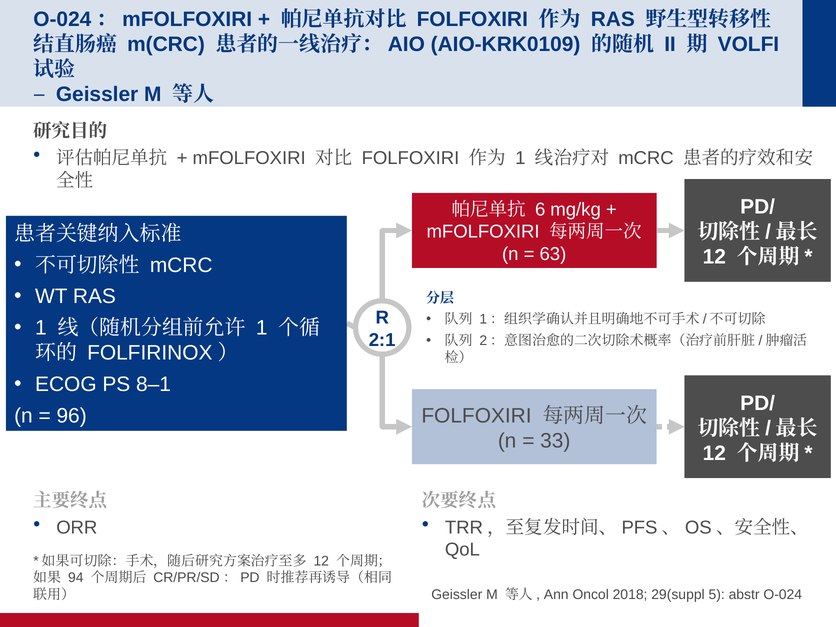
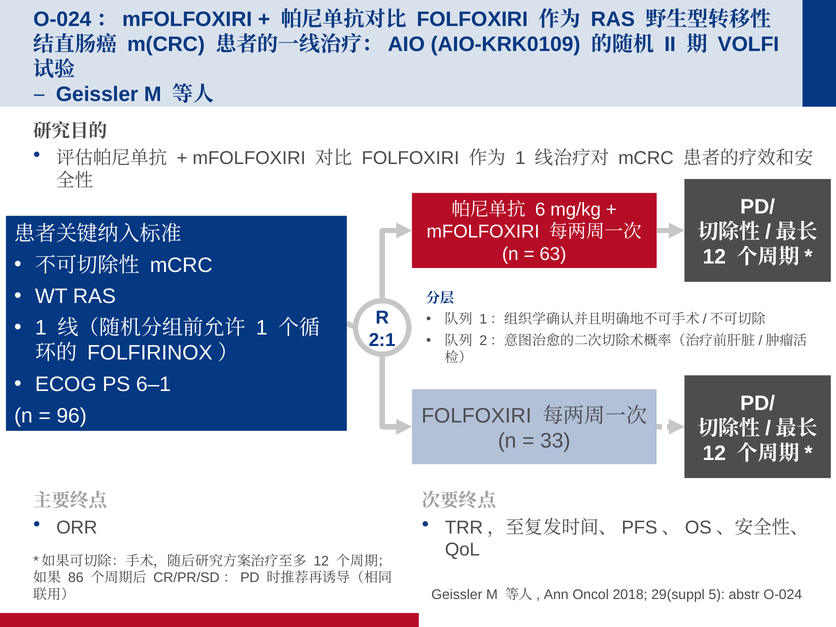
8–1: 8–1 -> 6–1
94: 94 -> 86
